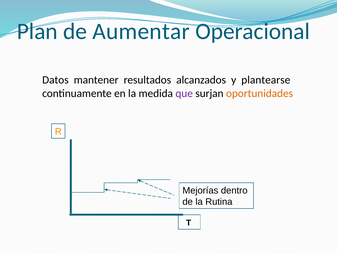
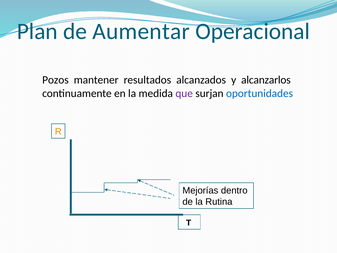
Datos: Datos -> Pozos
plantearse: plantearse -> alcanzarlos
oportunidades colour: orange -> blue
